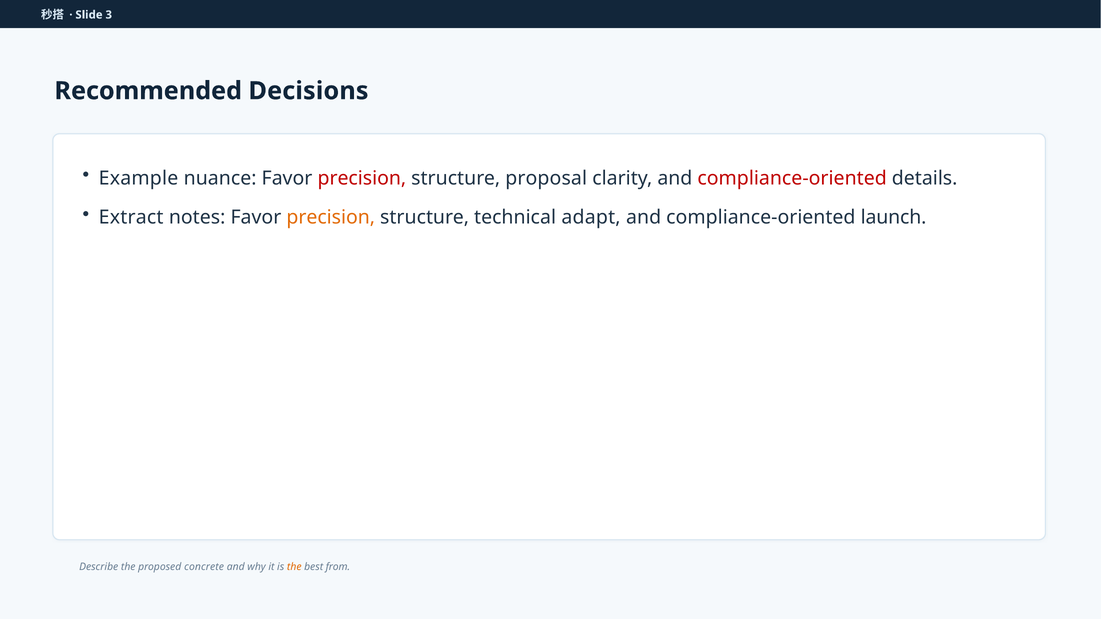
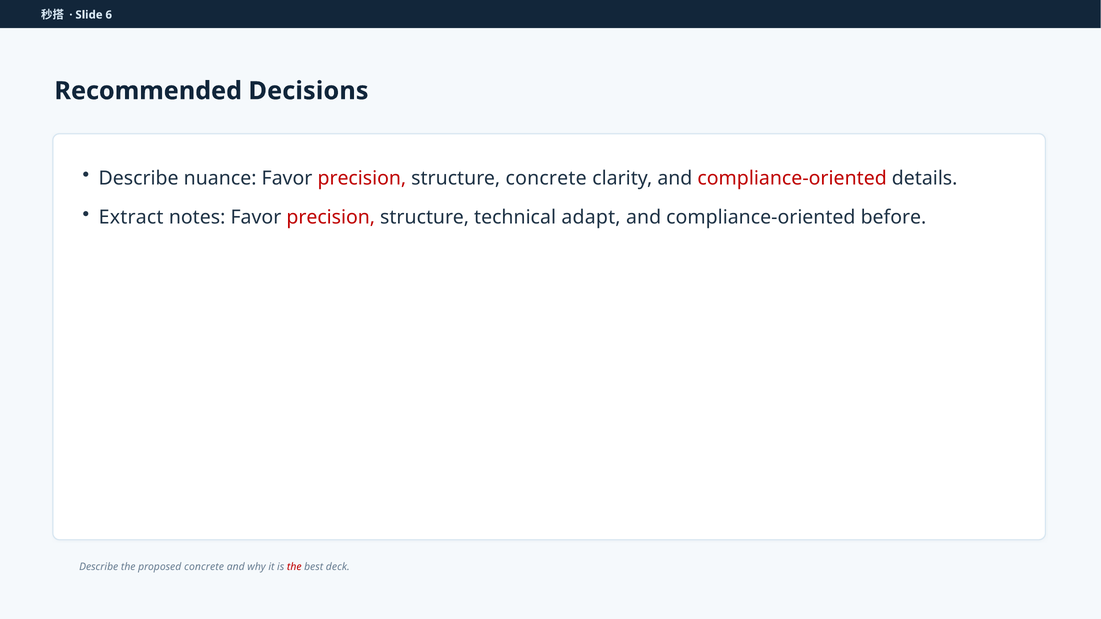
3: 3 -> 6
Example at (139, 178): Example -> Describe
structure proposal: proposal -> concrete
precision at (331, 218) colour: orange -> red
launch: launch -> before
the at (294, 567) colour: orange -> red
from: from -> deck
